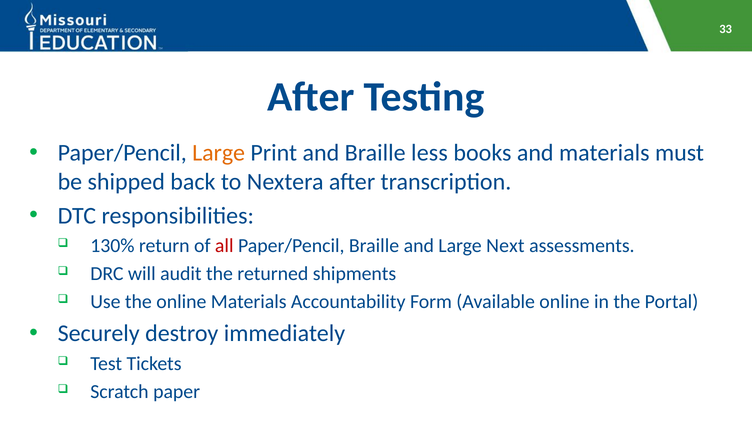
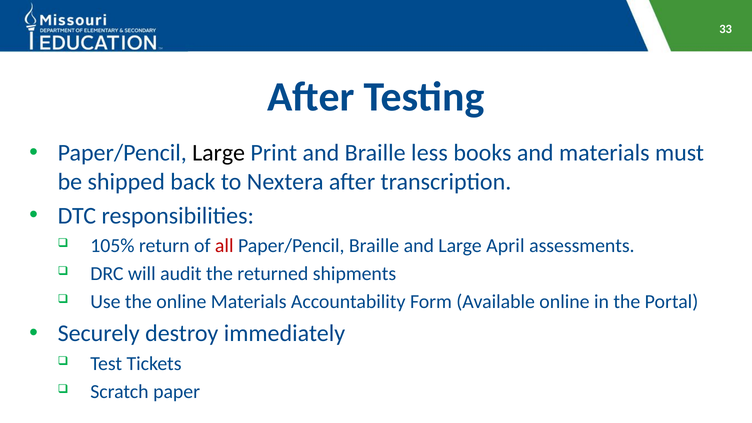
Large at (219, 153) colour: orange -> black
130%: 130% -> 105%
Next: Next -> April
